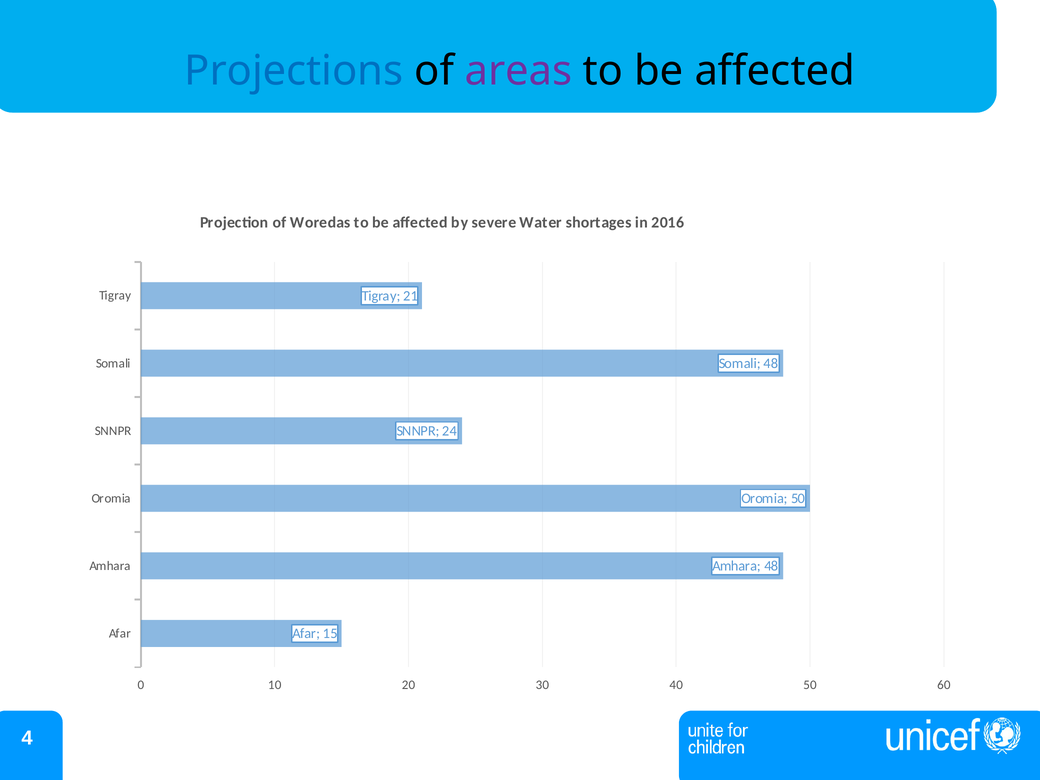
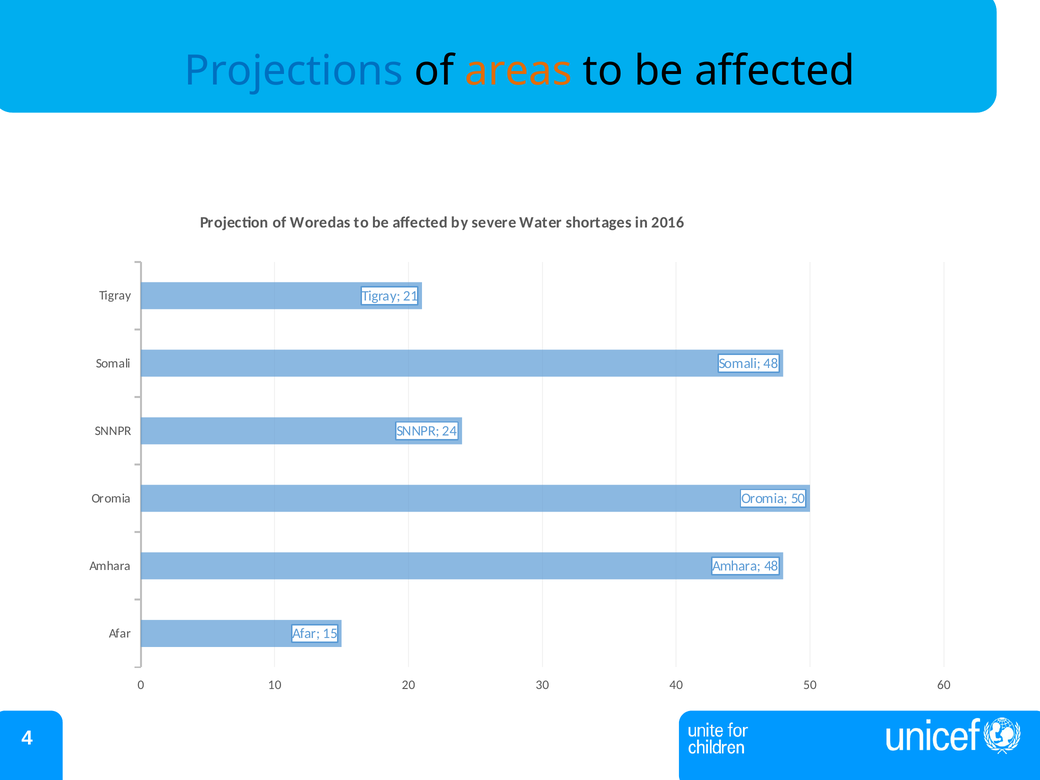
areas colour: purple -> orange
